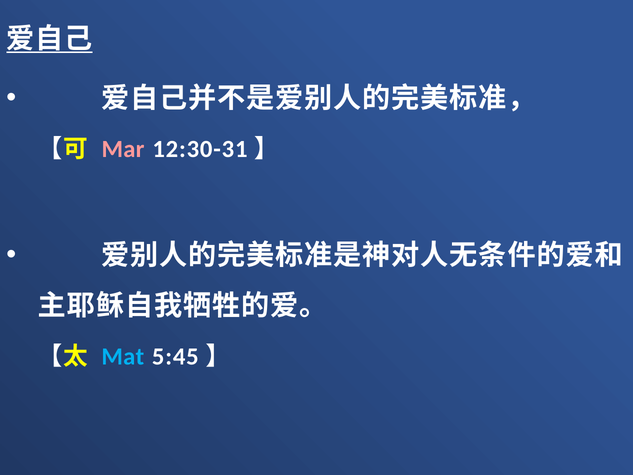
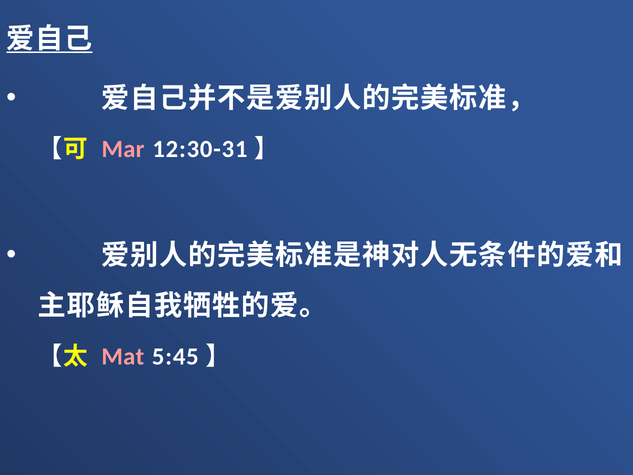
Mat colour: light blue -> pink
